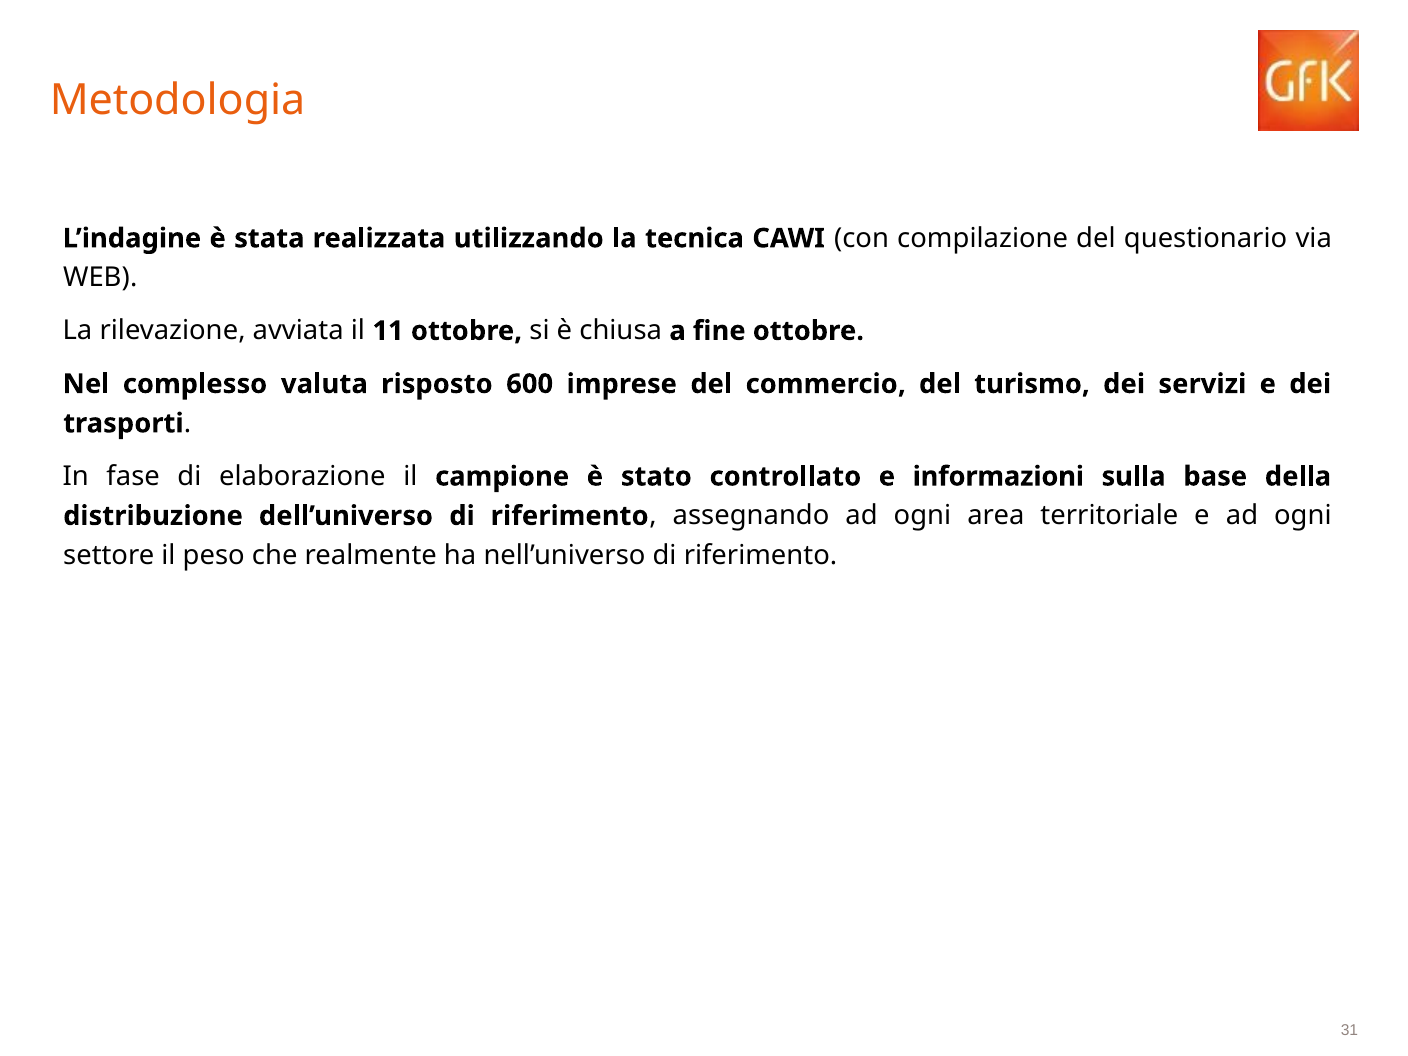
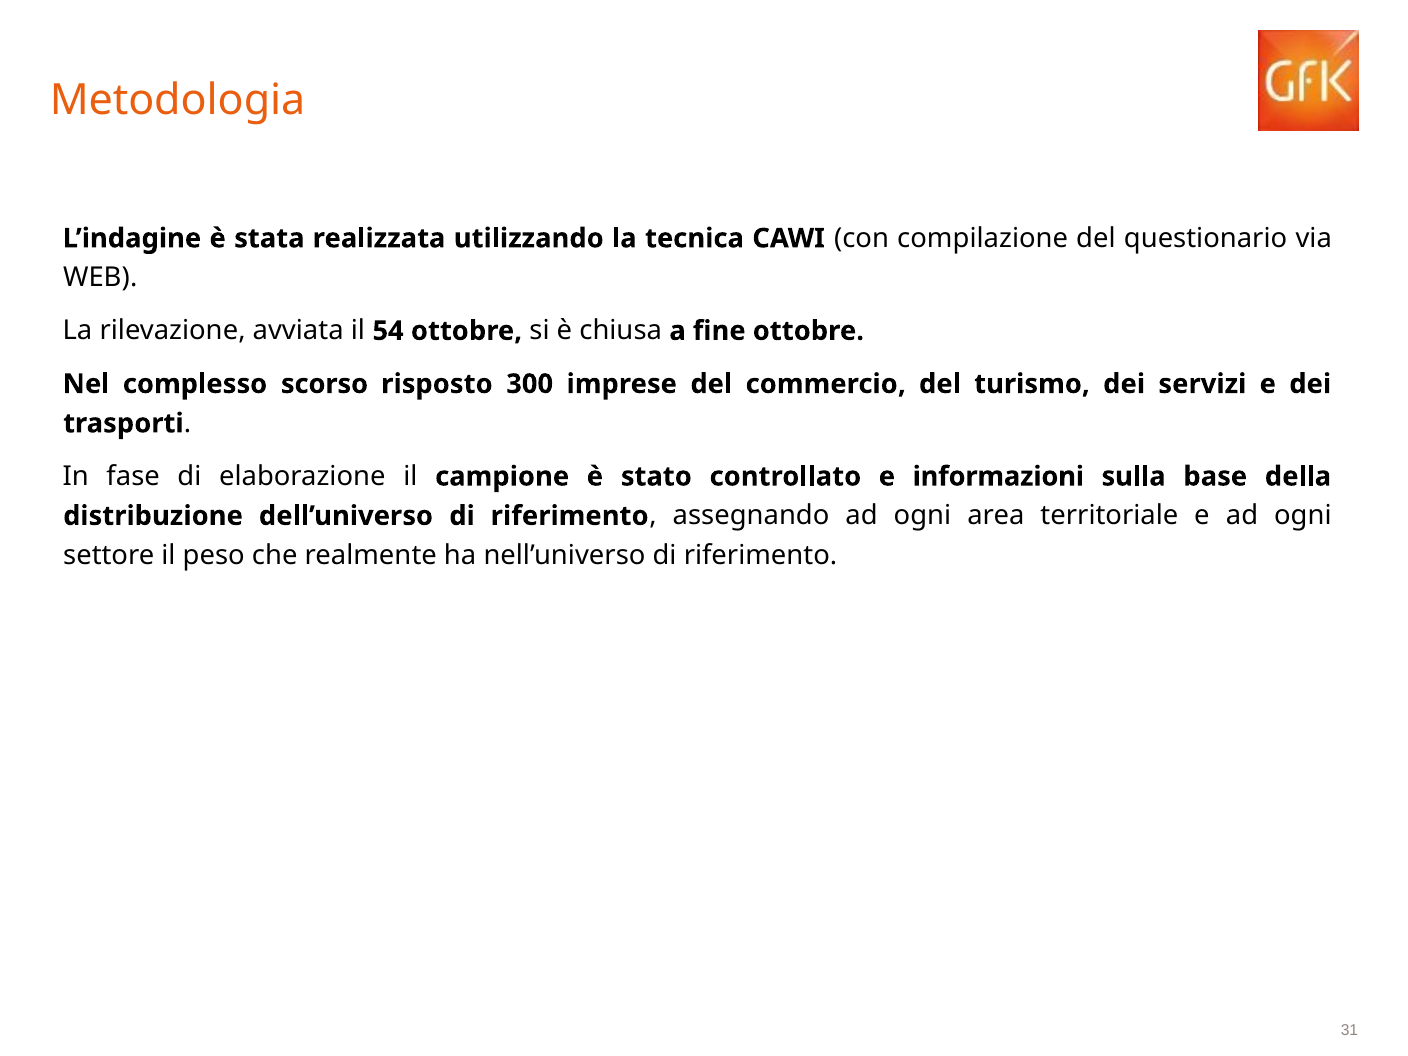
11: 11 -> 54
valuta: valuta -> scorso
600: 600 -> 300
